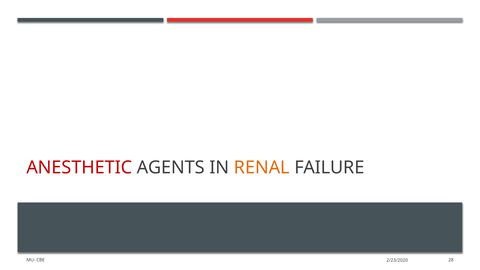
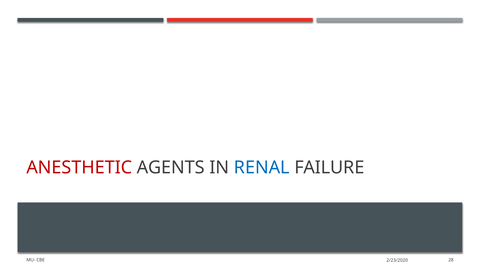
RENAL colour: orange -> blue
